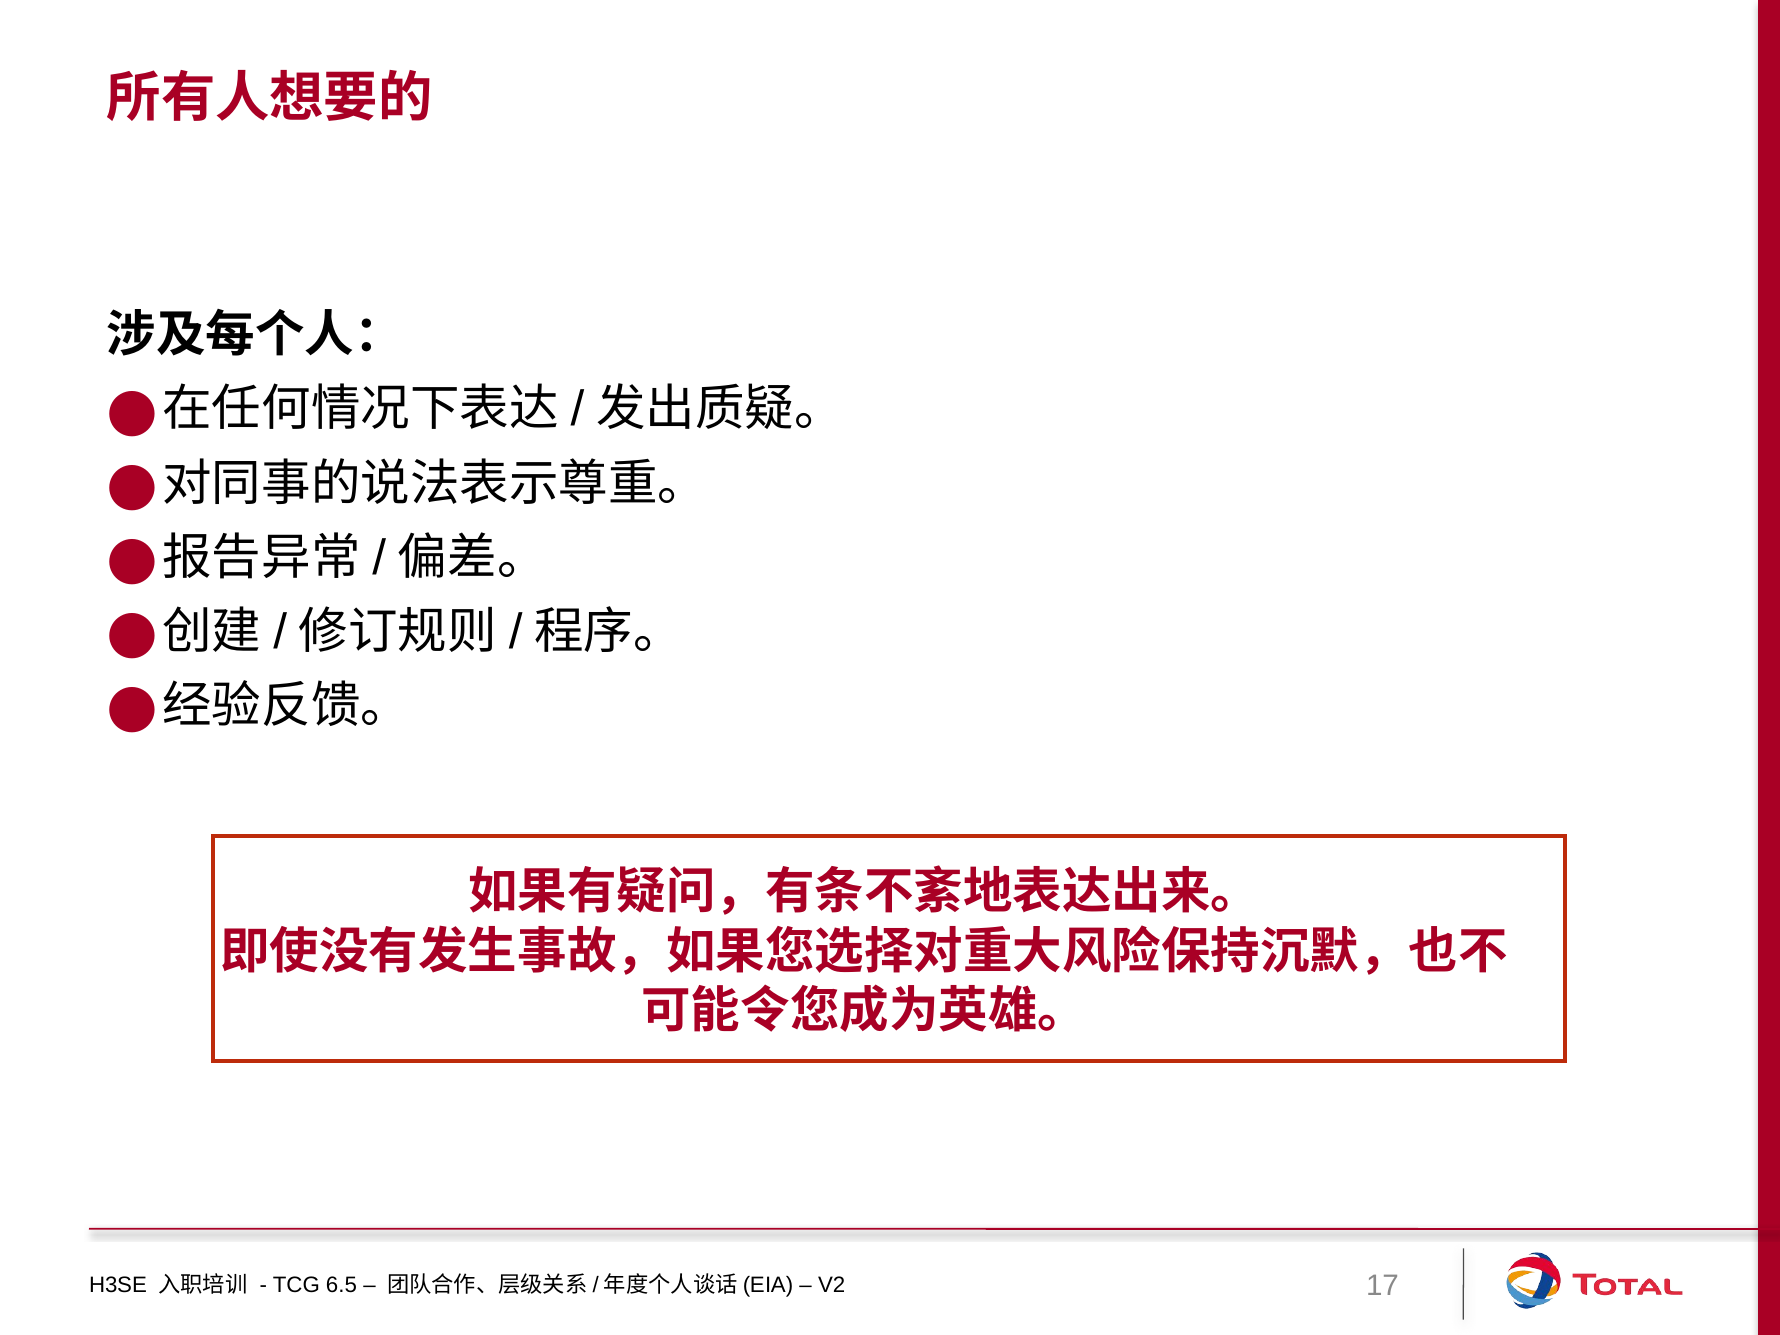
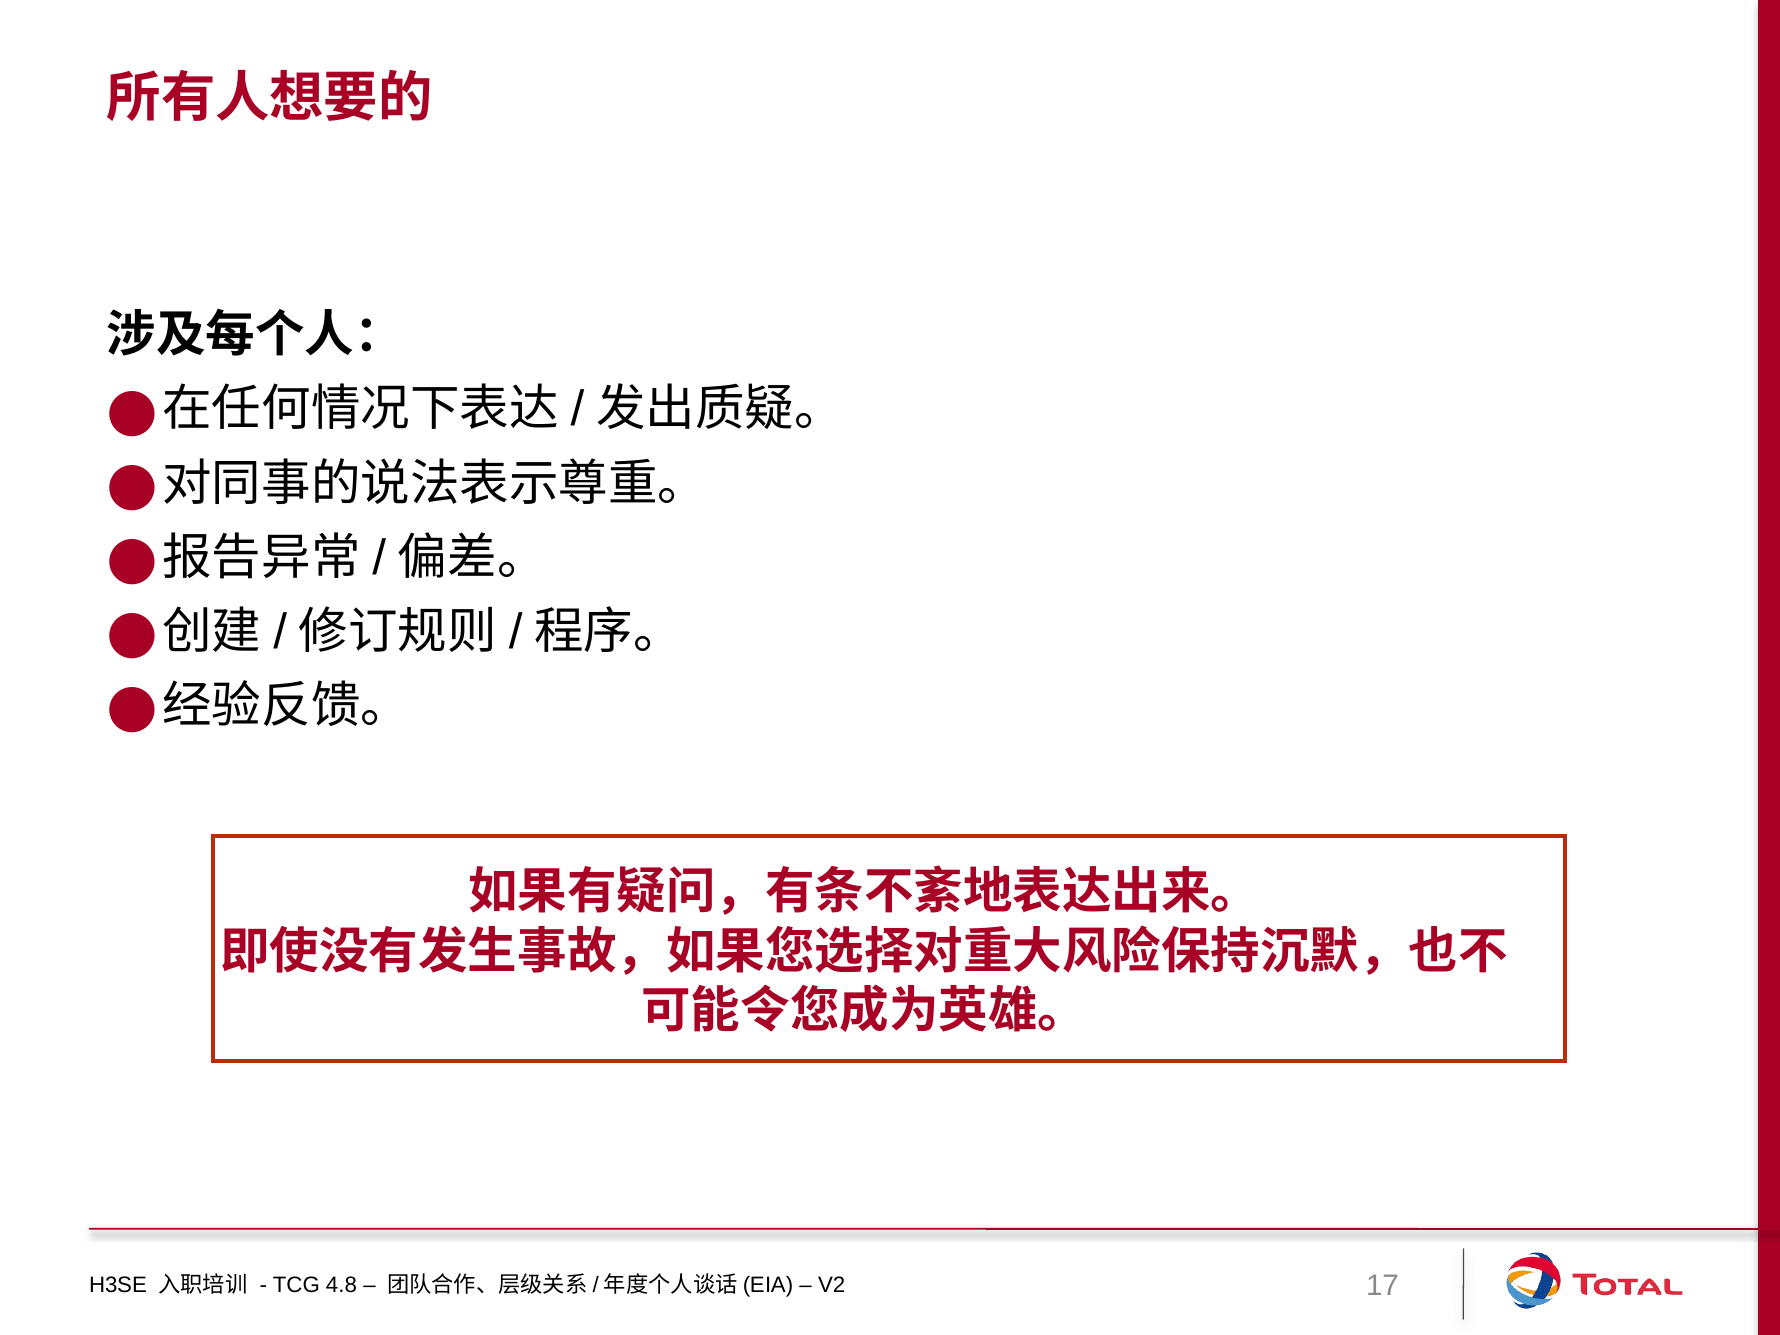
6.5: 6.5 -> 4.8
